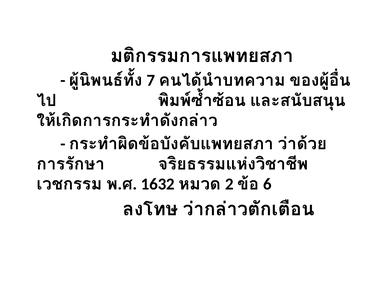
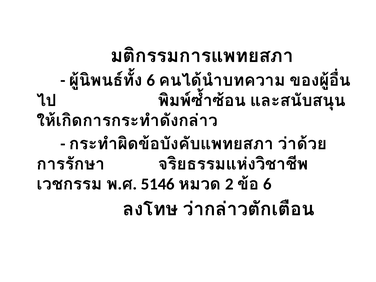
7 at (151, 80): 7 -> 6
1632: 1632 -> 5146
